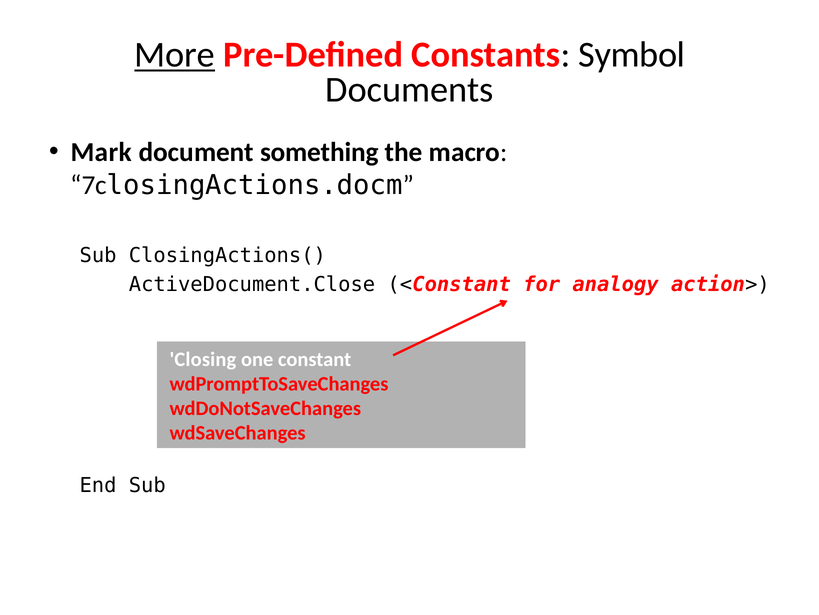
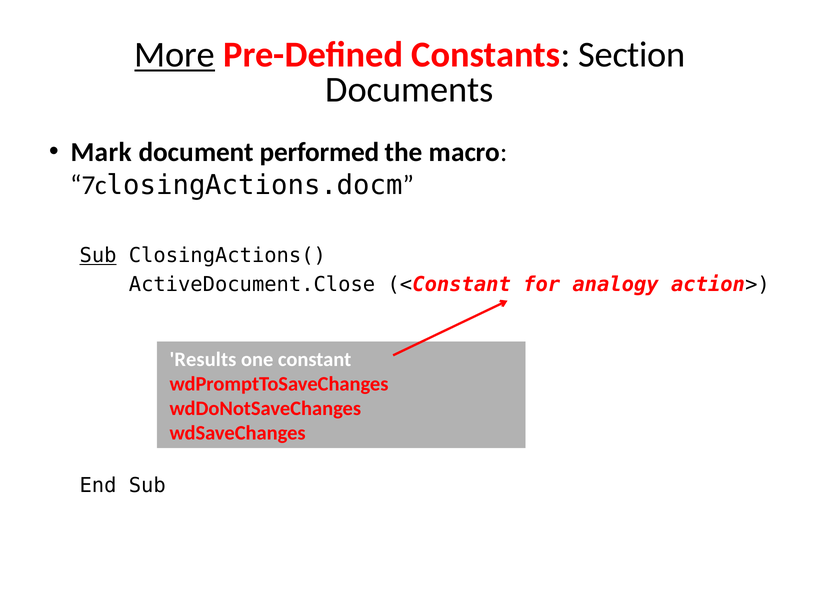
Symbol: Symbol -> Section
something: something -> performed
Sub at (98, 255) underline: none -> present
Closing: Closing -> Results
